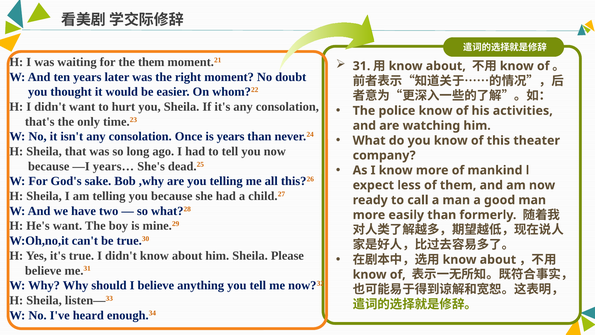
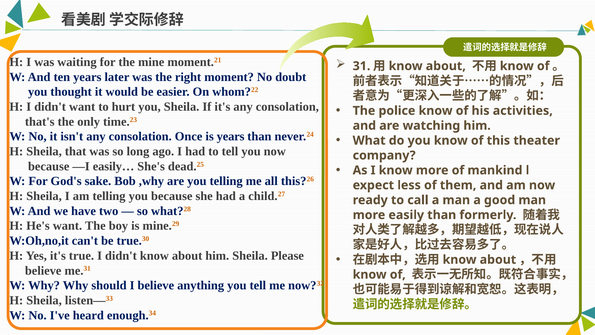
the them: them -> mine
years…: years… -> easily…
